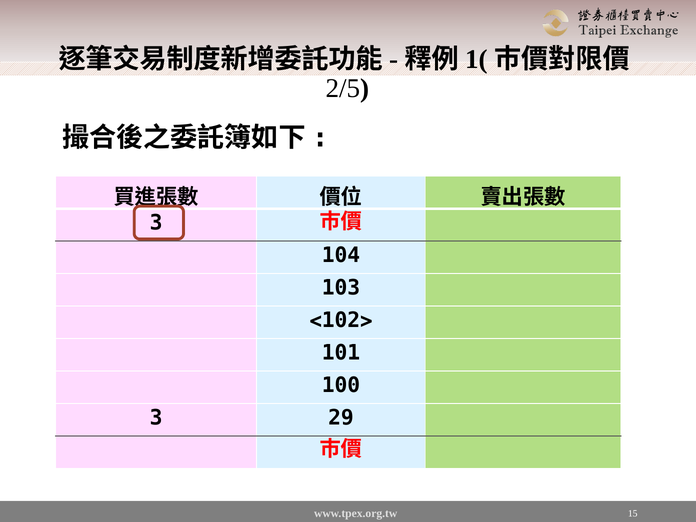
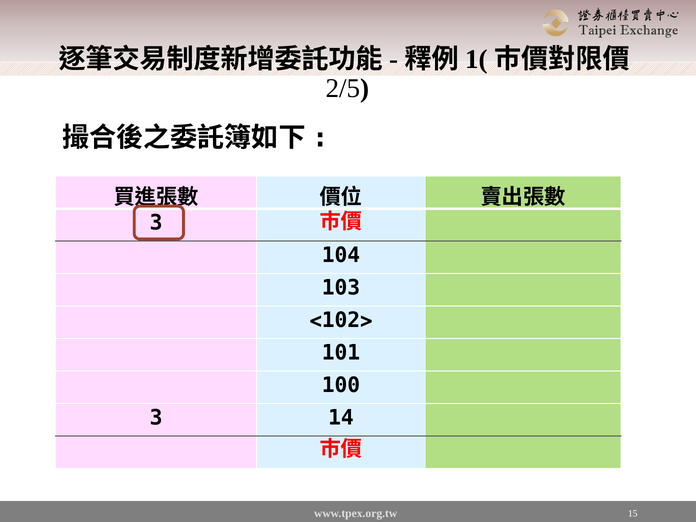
29: 29 -> 14
